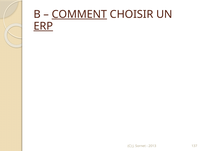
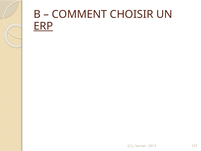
COMMENT underline: present -> none
